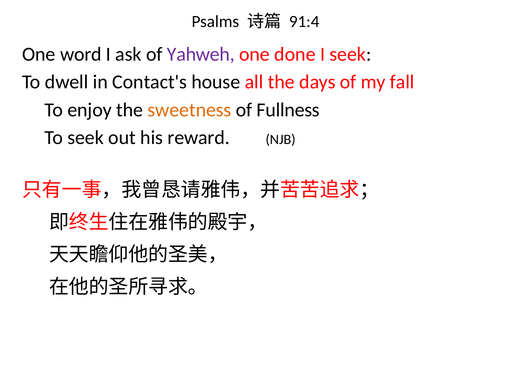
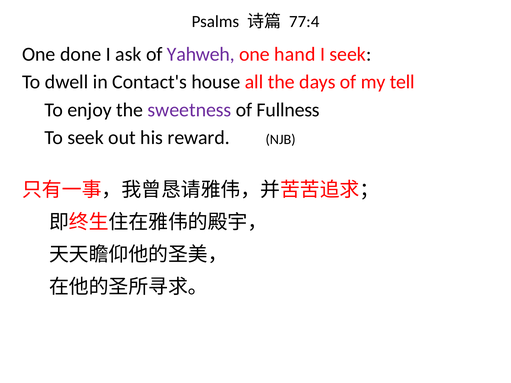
91:4: 91:4 -> 77:4
word: word -> done
done: done -> hand
fall: fall -> tell
sweetness colour: orange -> purple
